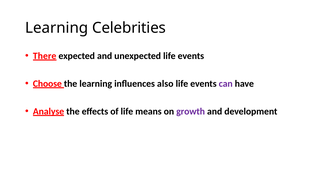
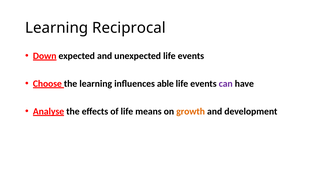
Celebrities: Celebrities -> Reciprocal
There: There -> Down
also: also -> able
growth colour: purple -> orange
